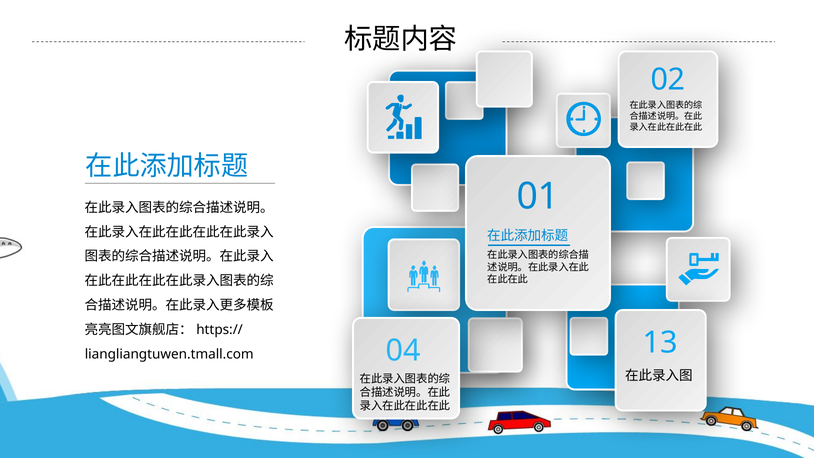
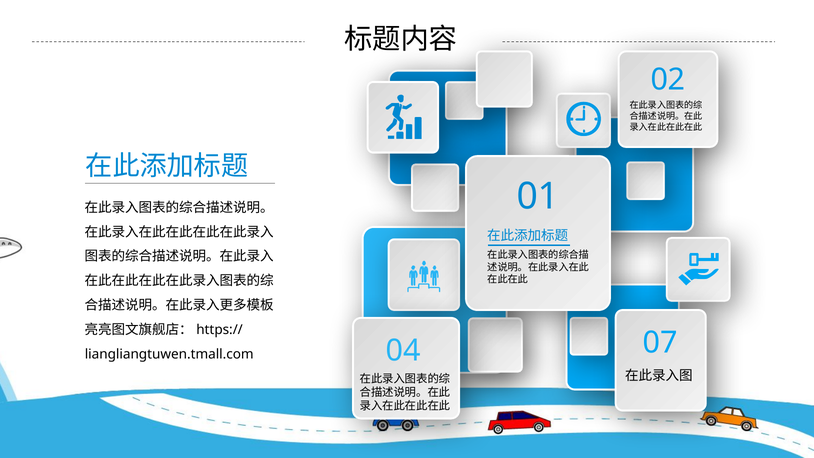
13: 13 -> 07
